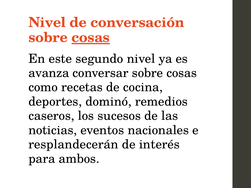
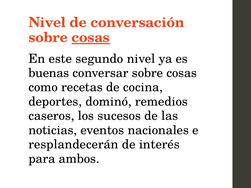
avanza: avanza -> buenas
